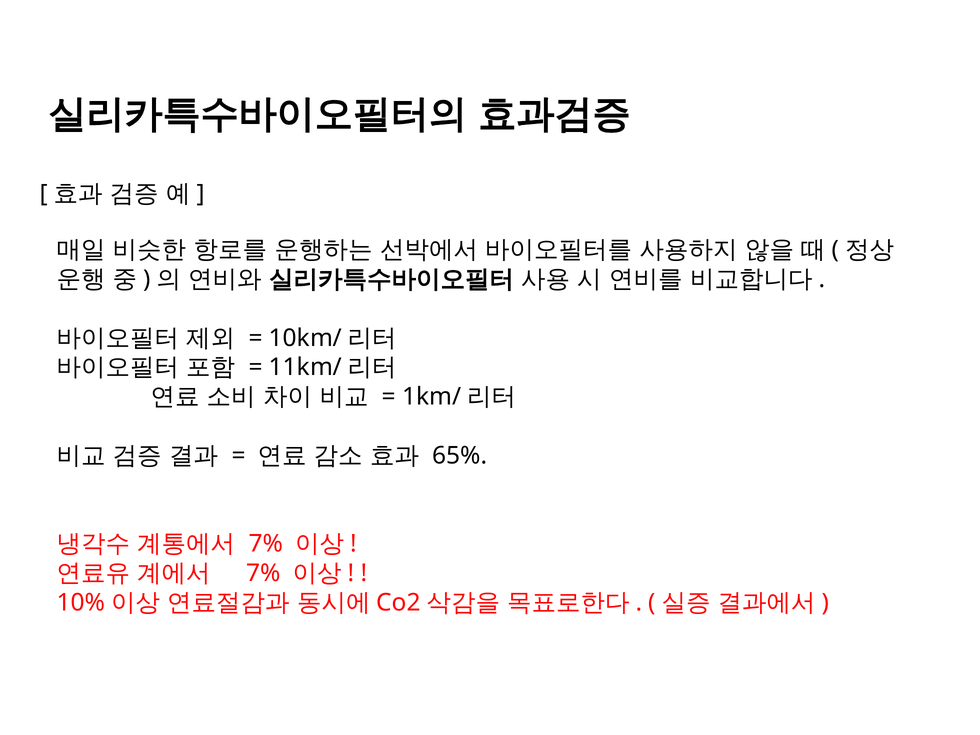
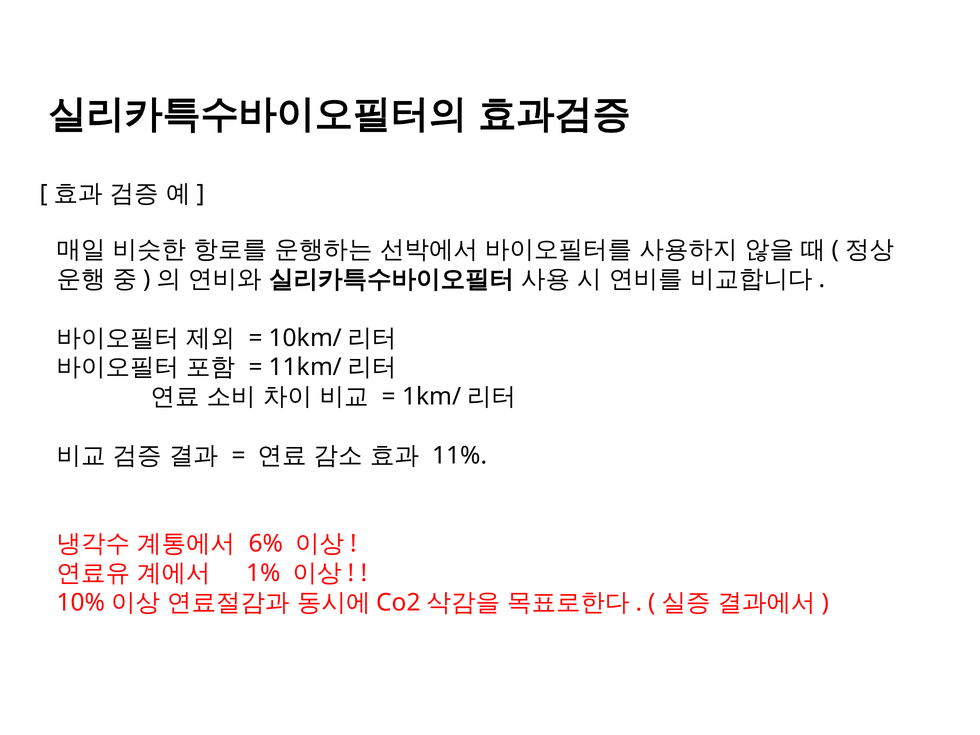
65%: 65% -> 11%
7% at (266, 544): 7% -> 6%
7% at (263, 573): 7% -> 1%
